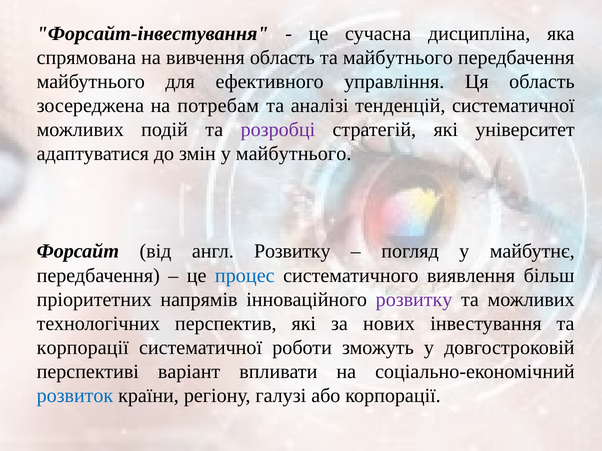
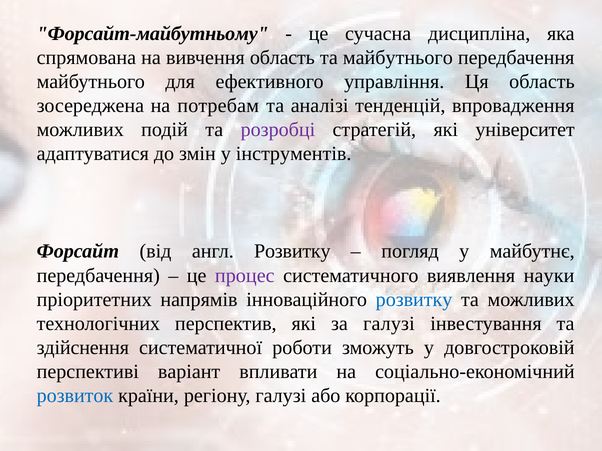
Форсайт-інвестування: Форсайт-інвестування -> Форсайт-майбутньому
тенденцій систематичної: систематичної -> впровадження
у майбутнього: майбутнього -> інструментів
процес colour: blue -> purple
більш: більш -> науки
розвитку at (414, 300) colour: purple -> blue
за нових: нових -> галузі
корпорації at (83, 348): корпорації -> здійснення
